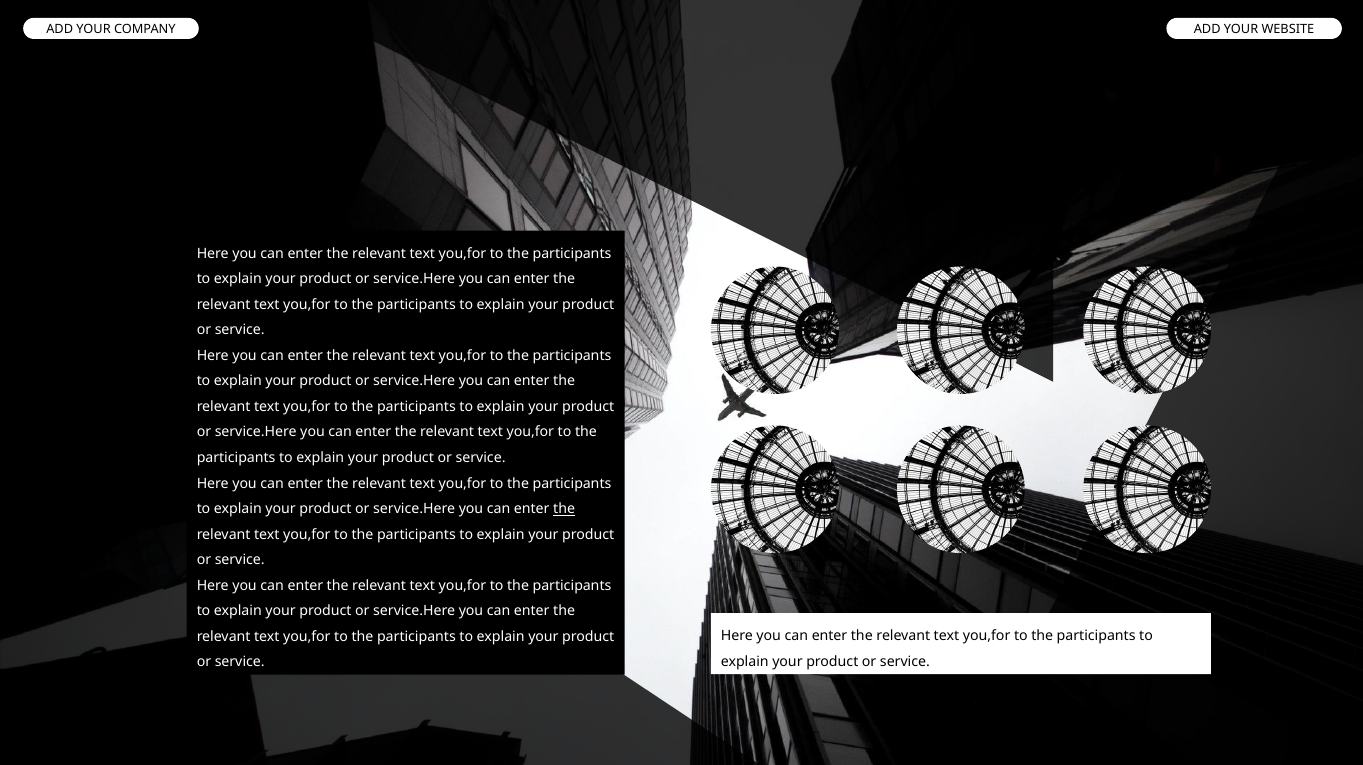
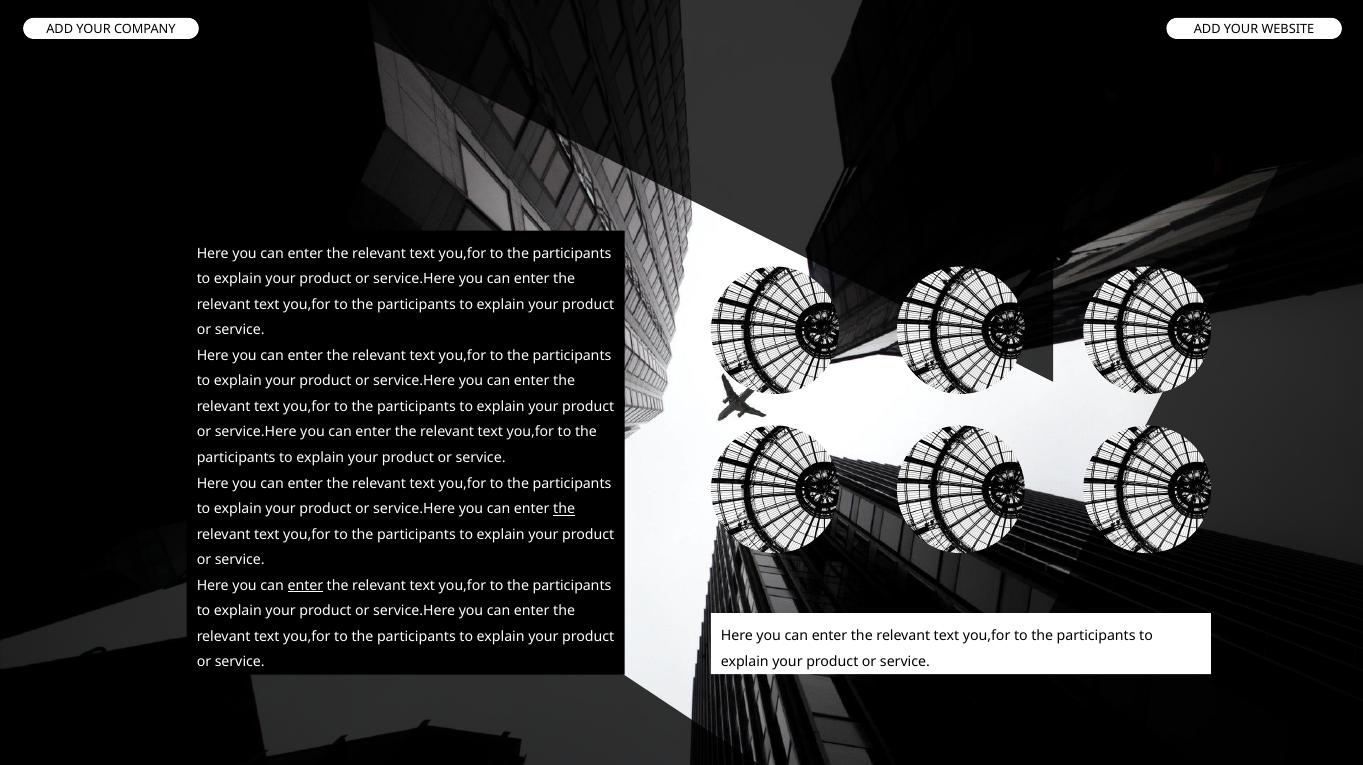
enter at (305, 586) underline: none -> present
